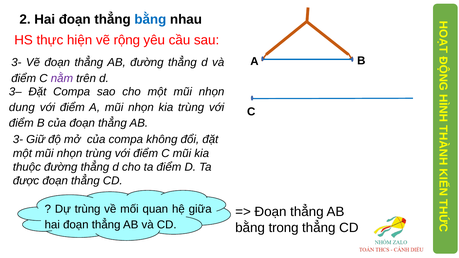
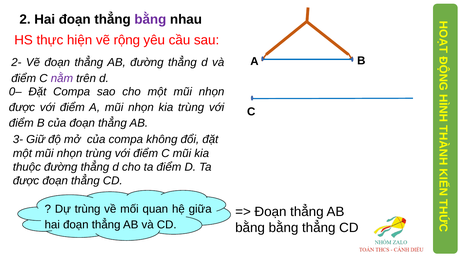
bằng at (150, 20) colour: blue -> purple
3- at (16, 63): 3- -> 2-
3–: 3– -> 0–
dung at (22, 107): dung -> được
bằng trong: trong -> bằng
